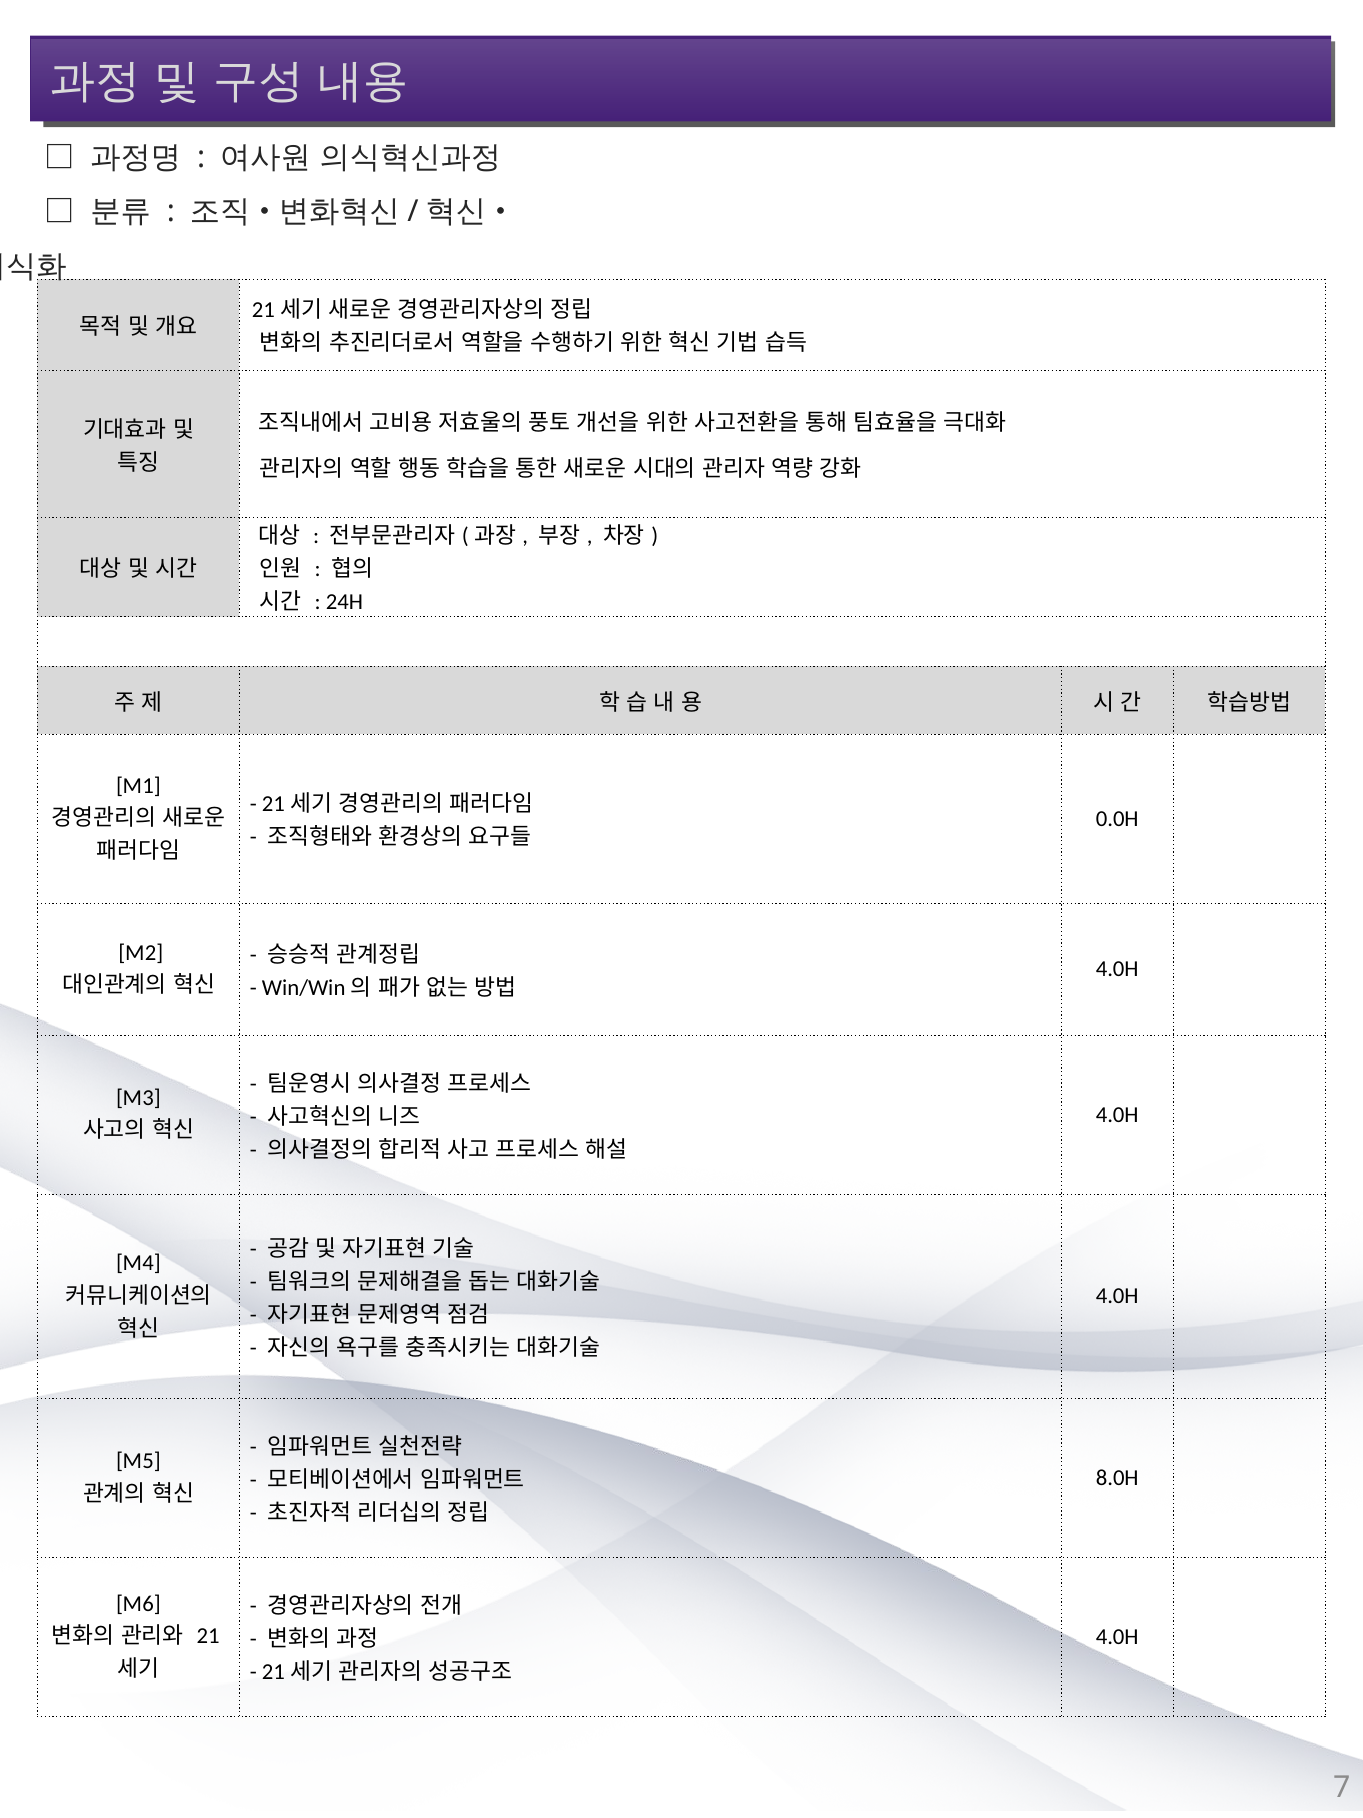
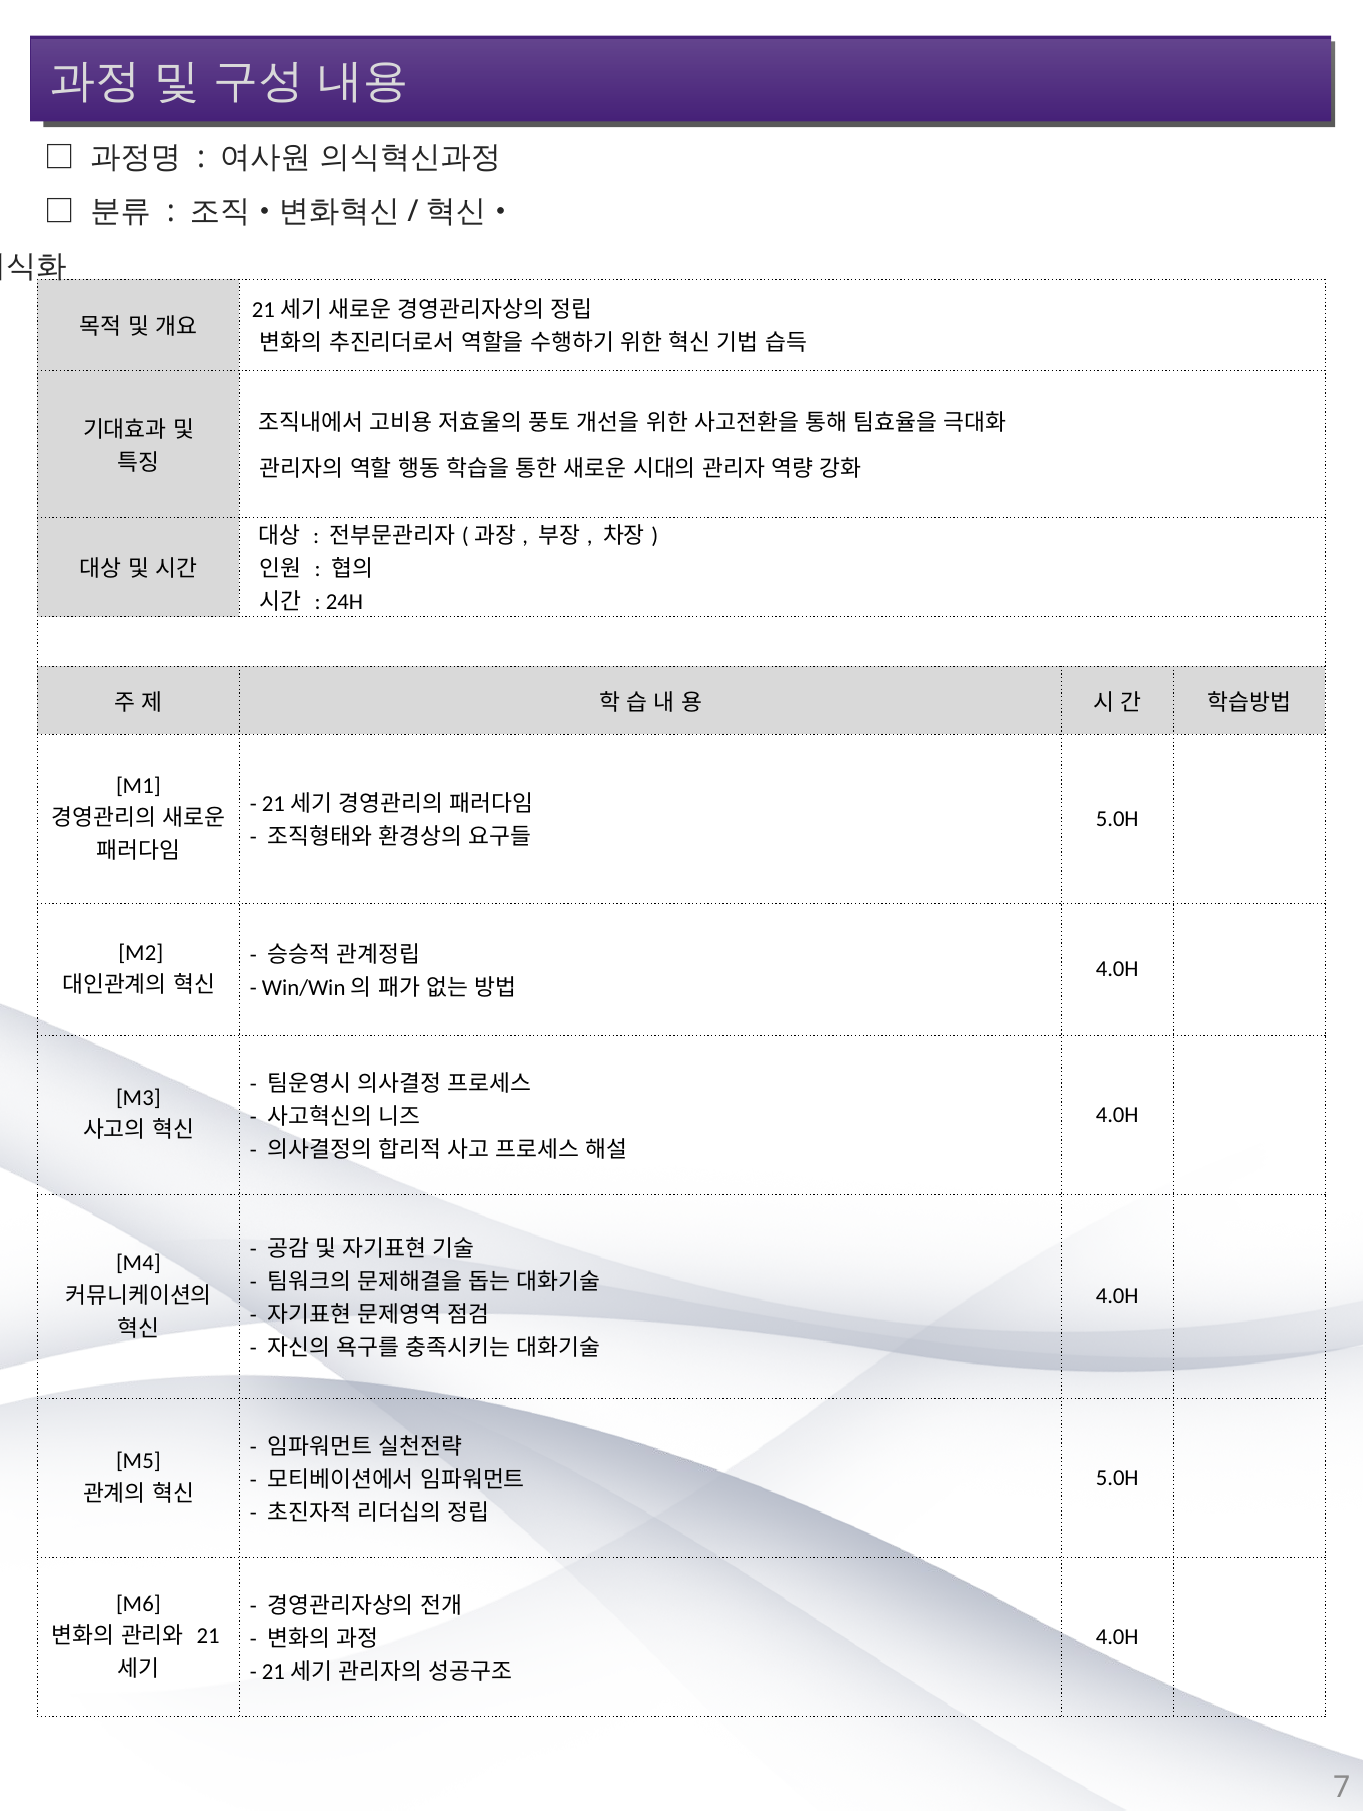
0.0H at (1117, 818): 0.0H -> 5.0H
8.0H at (1117, 1477): 8.0H -> 5.0H
